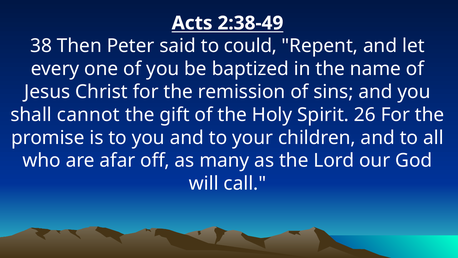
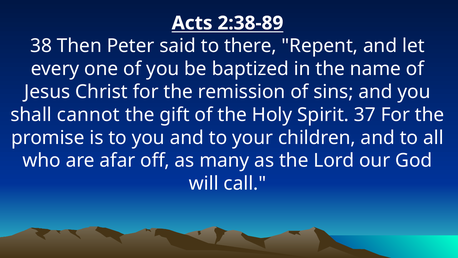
2:38-49: 2:38-49 -> 2:38-89
could: could -> there
26: 26 -> 37
